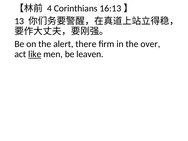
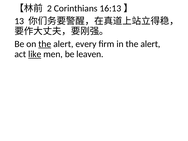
4: 4 -> 2
the at (45, 44) underline: none -> present
there: there -> every
in the over: over -> alert
